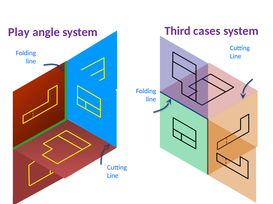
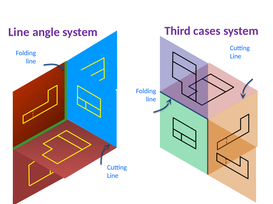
Play at (19, 32): Play -> Line
